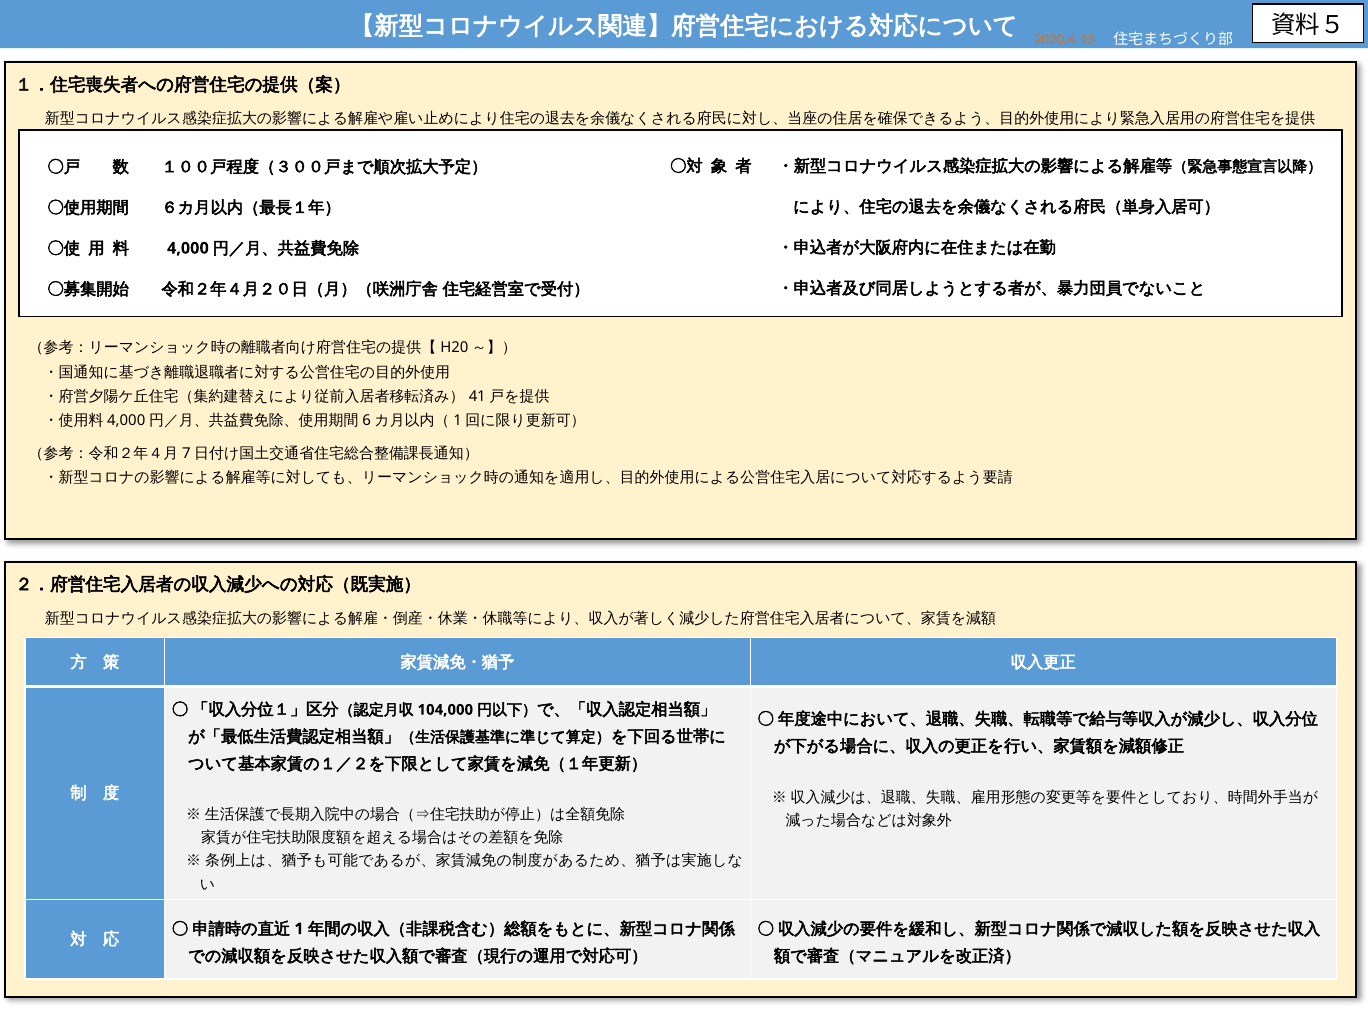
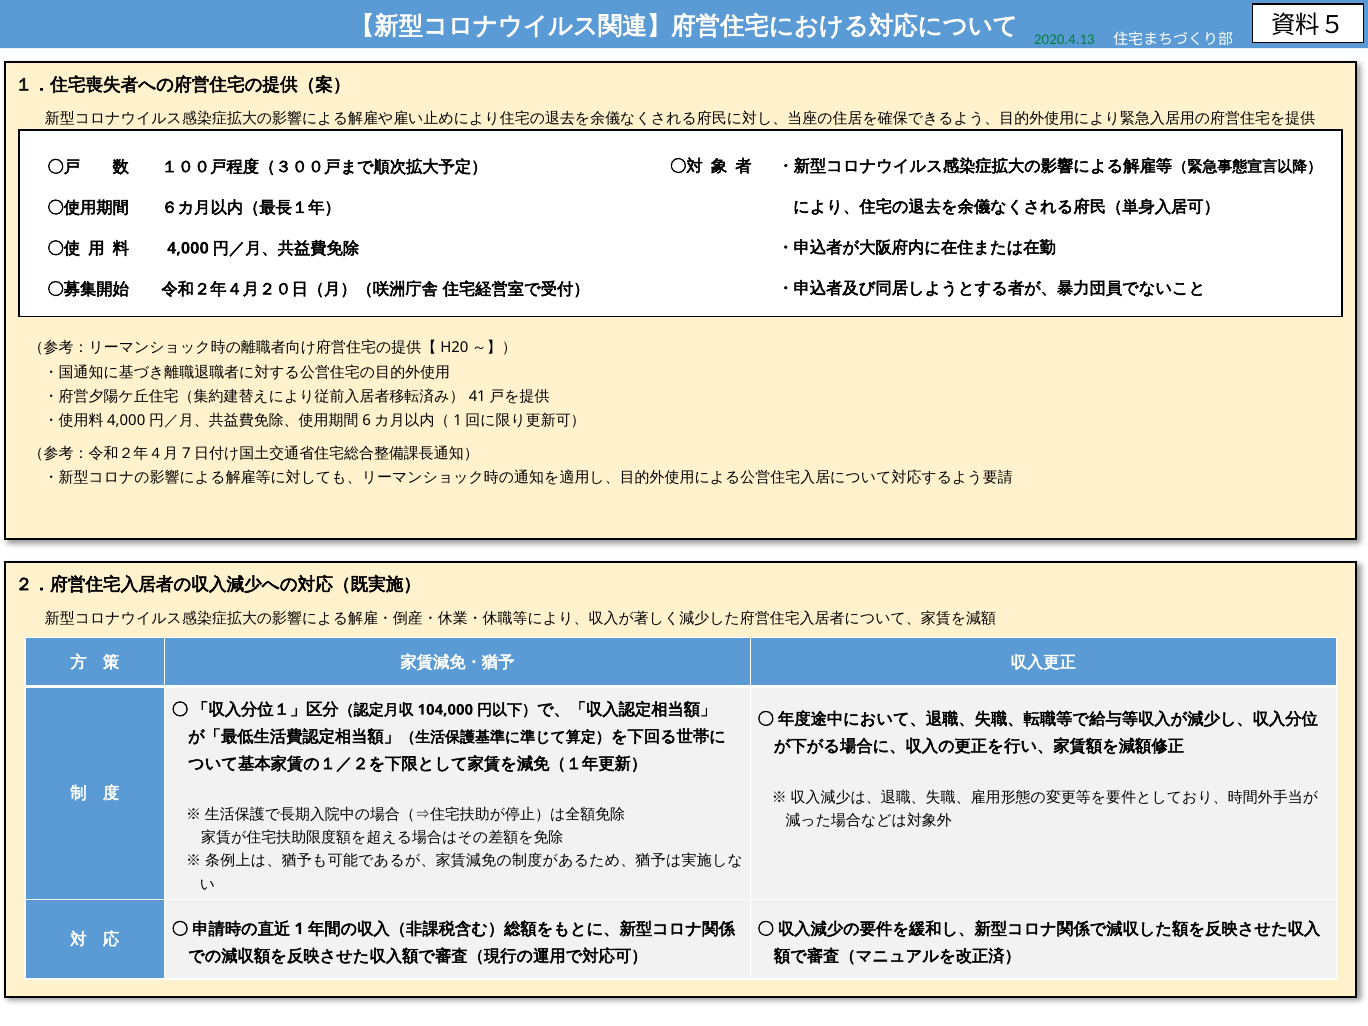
2020.4.13 colour: orange -> green
